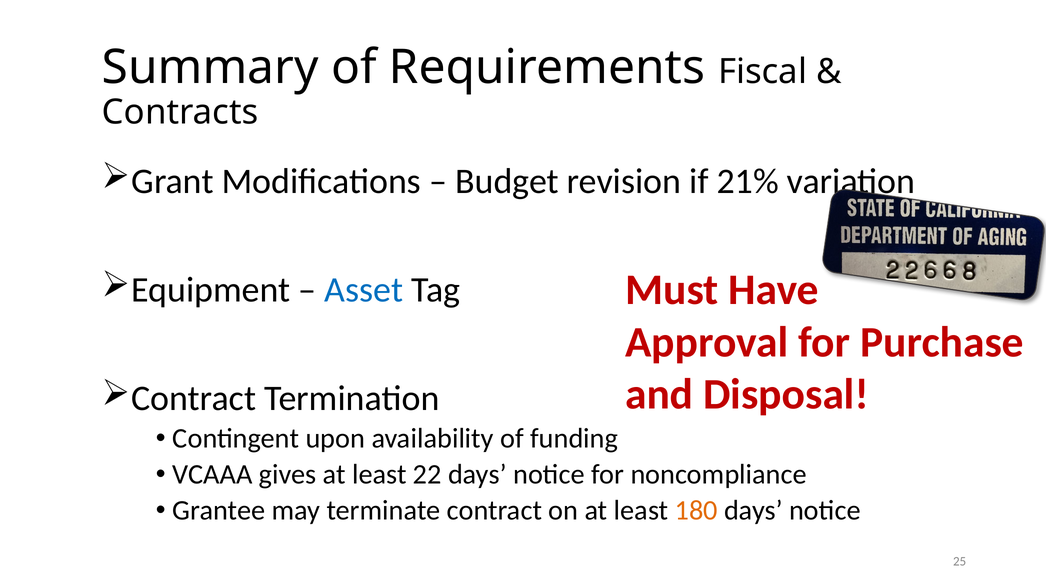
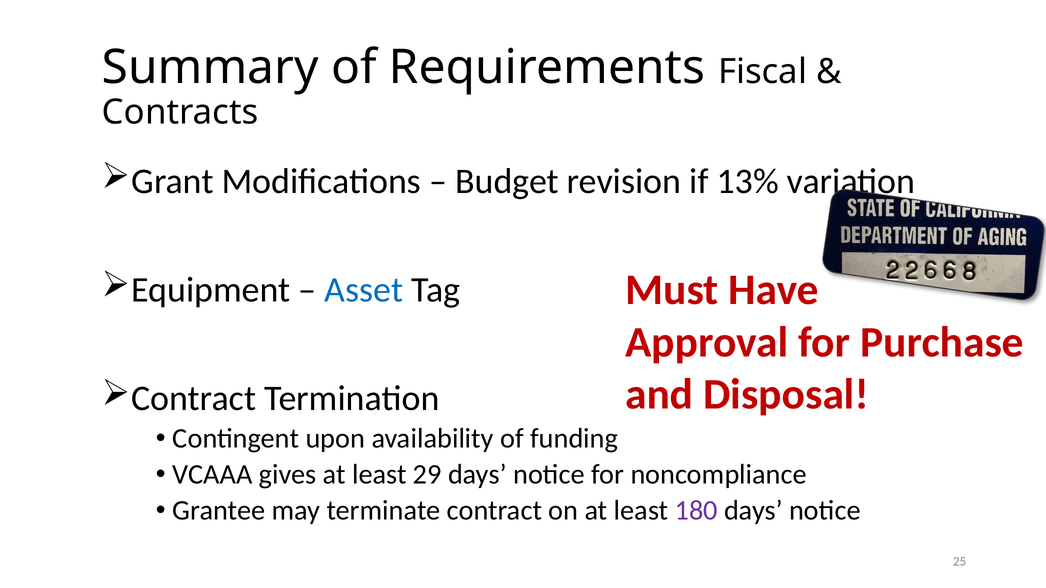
21%: 21% -> 13%
22: 22 -> 29
180 colour: orange -> purple
